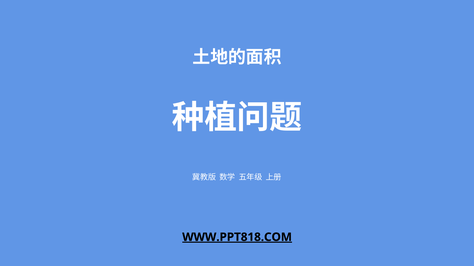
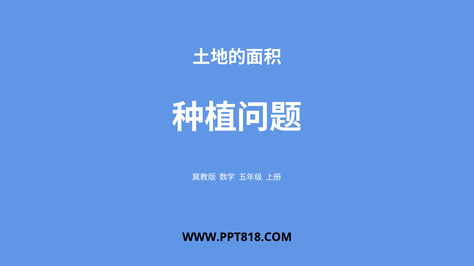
WWW.PPT818.COM underline: present -> none
